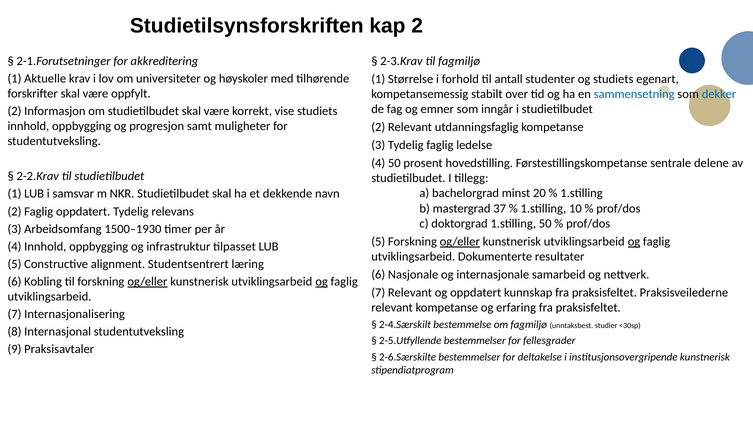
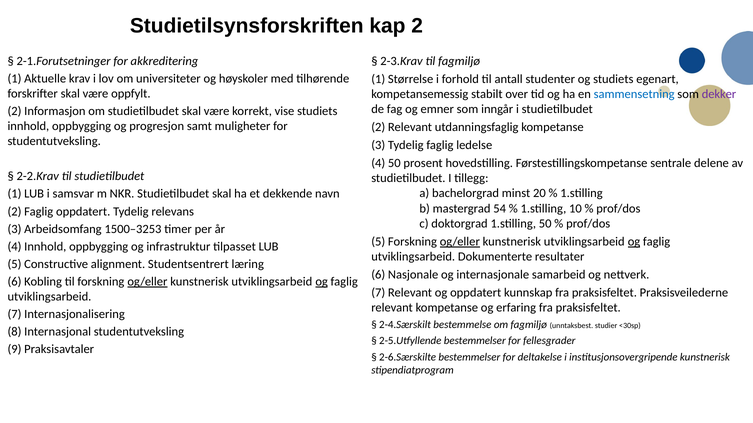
dekker colour: blue -> purple
37: 37 -> 54
1500–1930: 1500–1930 -> 1500–3253
